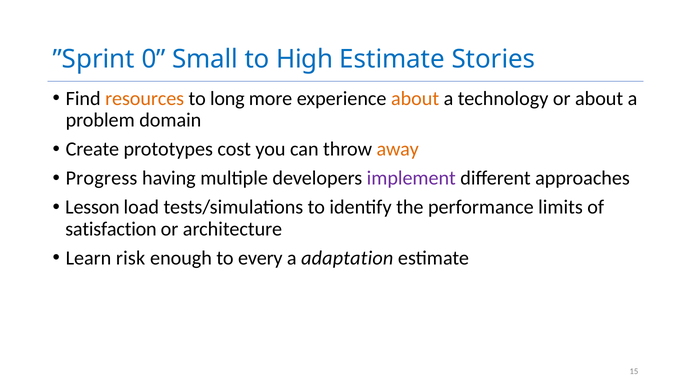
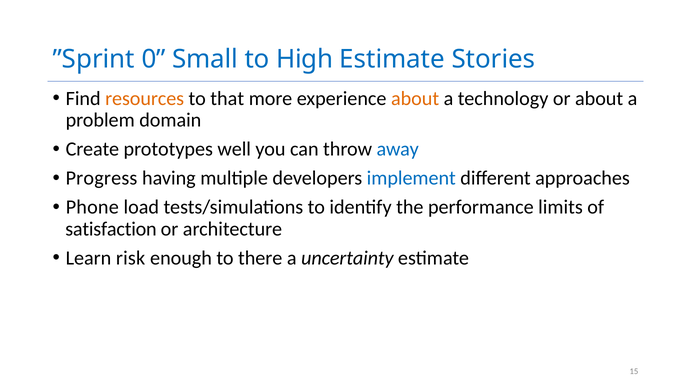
long: long -> that
cost: cost -> well
away colour: orange -> blue
implement colour: purple -> blue
Lesson: Lesson -> Phone
every: every -> there
adaptation: adaptation -> uncertainty
